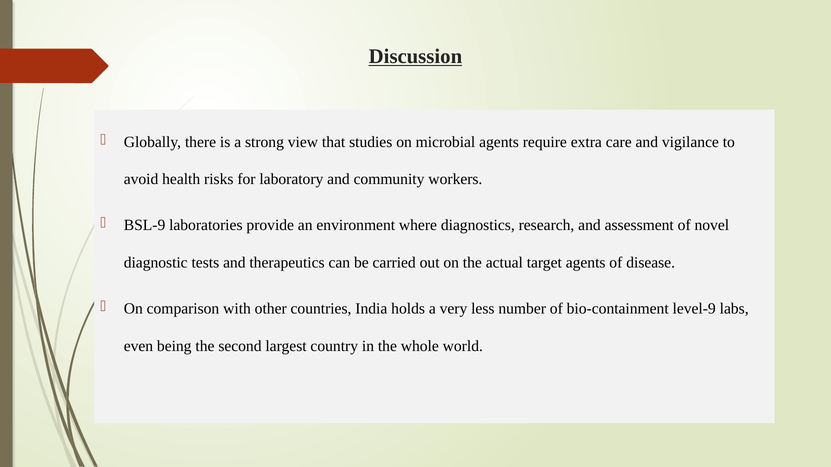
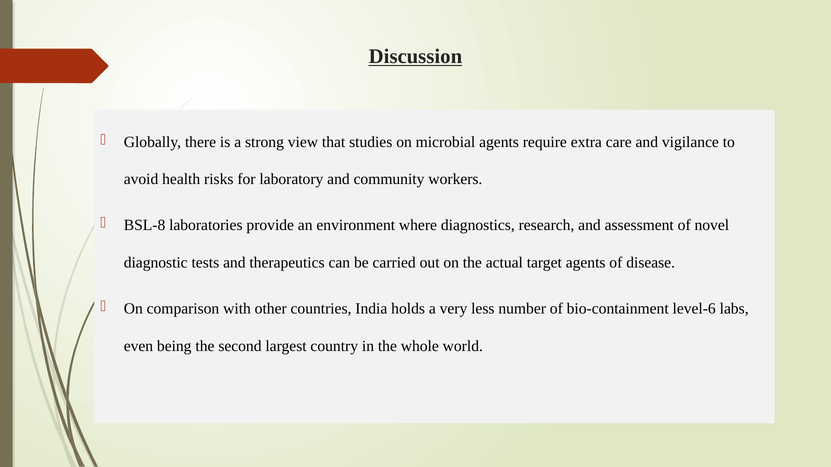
BSL-9: BSL-9 -> BSL-8
level-9: level-9 -> level-6
